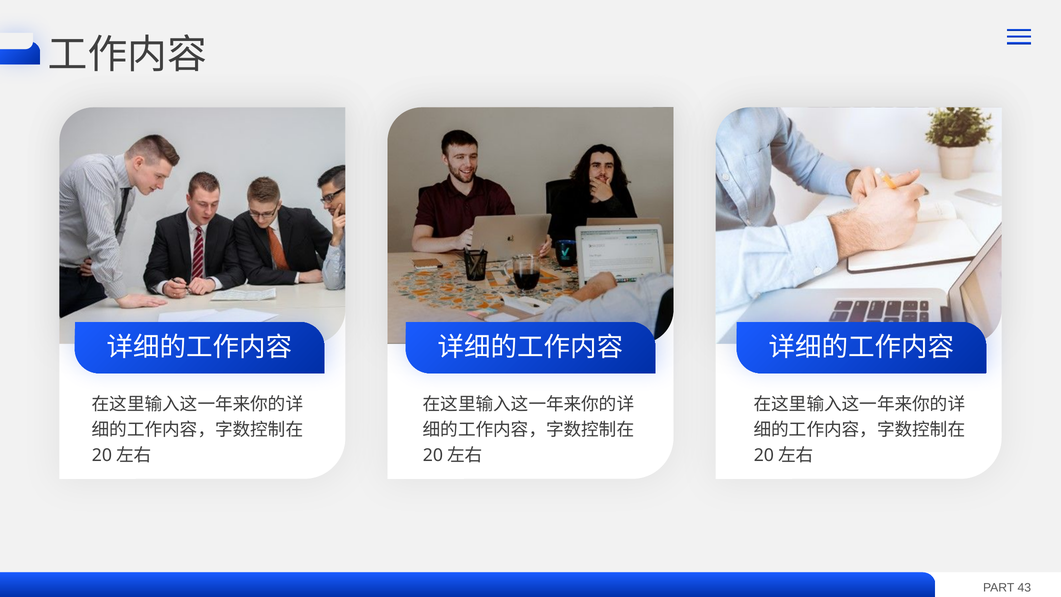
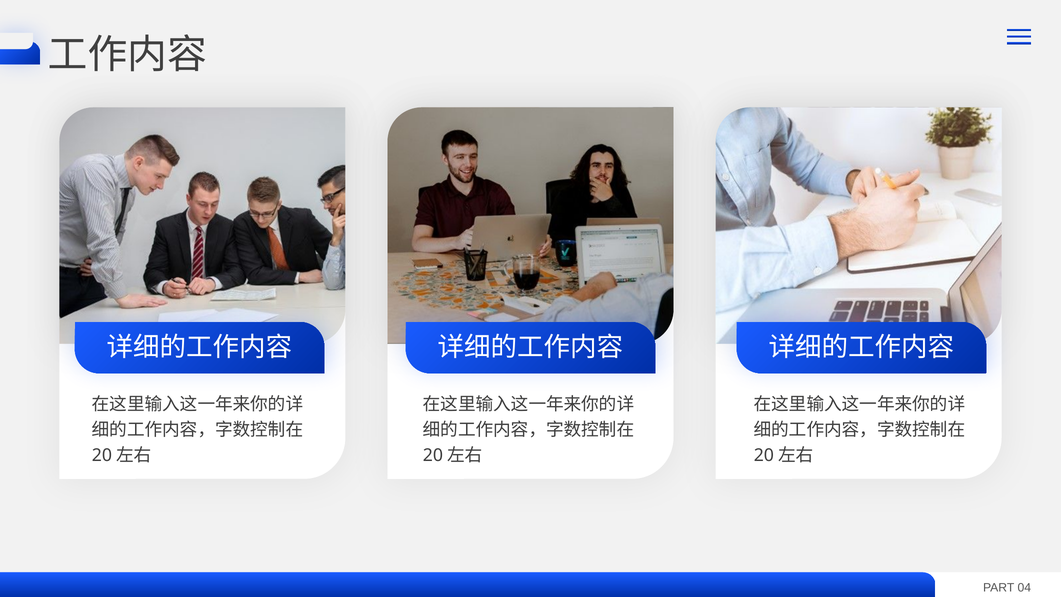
43: 43 -> 04
